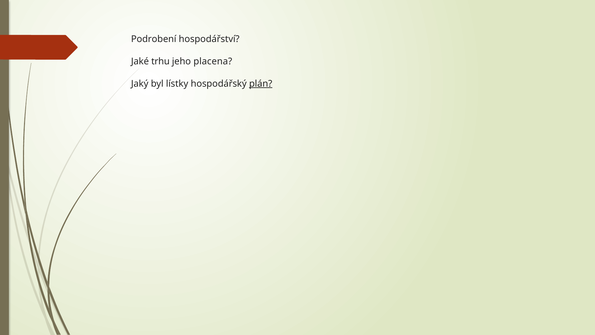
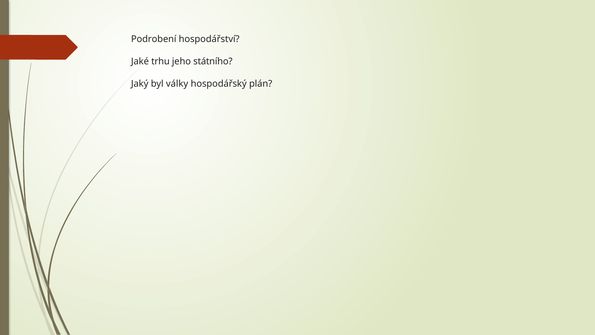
placena: placena -> státního
lístky: lístky -> války
plán underline: present -> none
